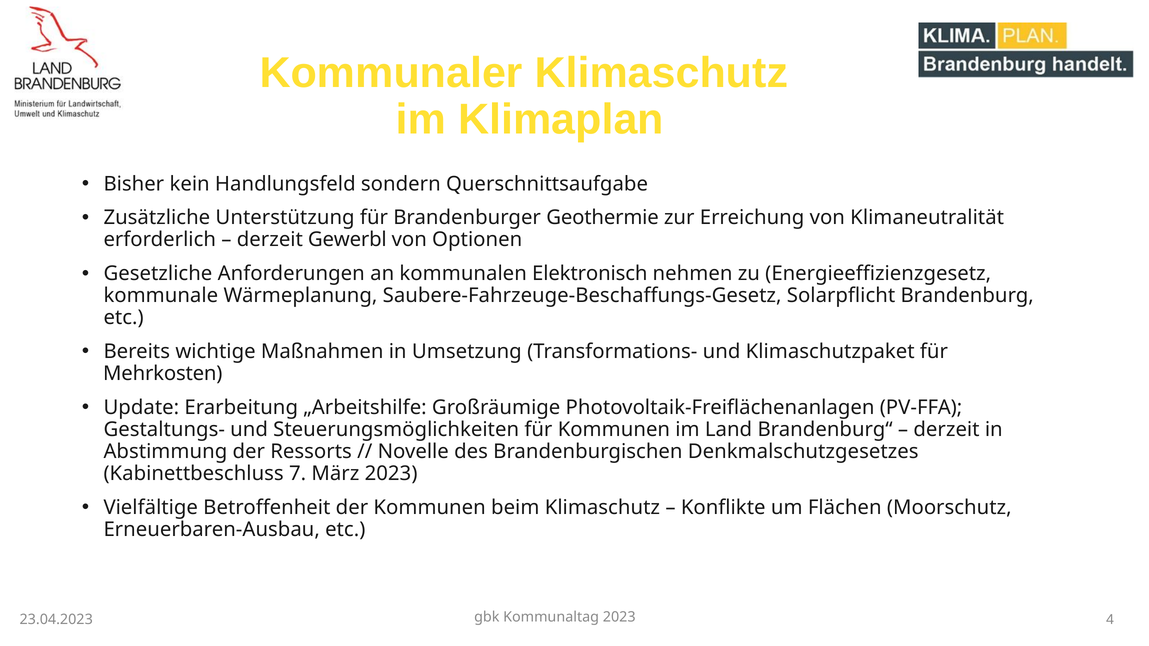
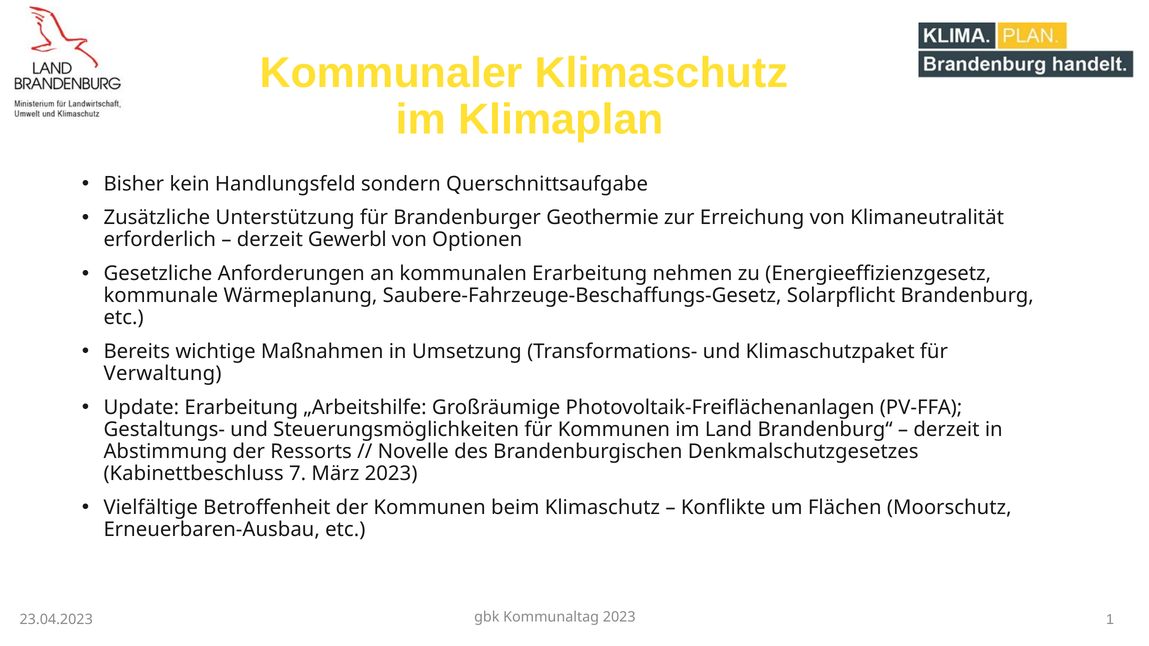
kommunalen Elektronisch: Elektronisch -> Erarbeitung
Mehrkosten: Mehrkosten -> Verwaltung
4: 4 -> 1
